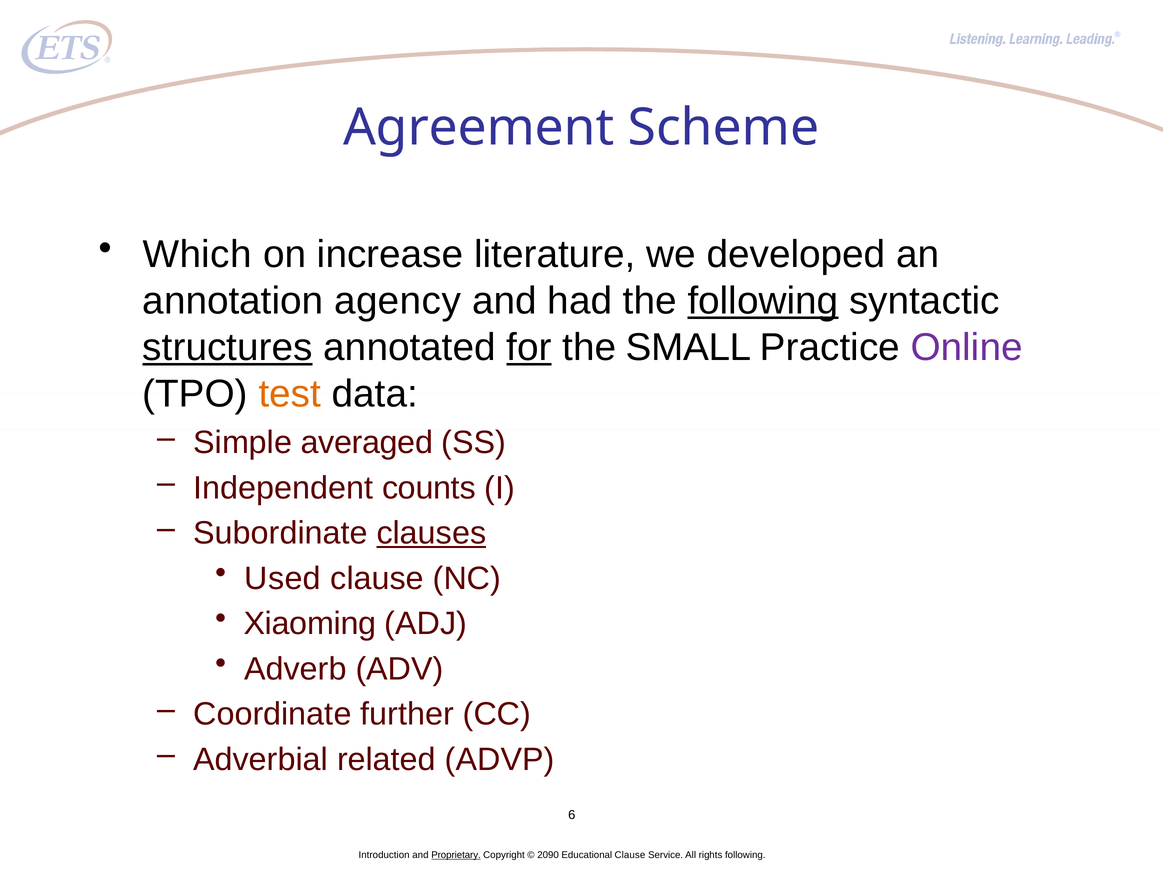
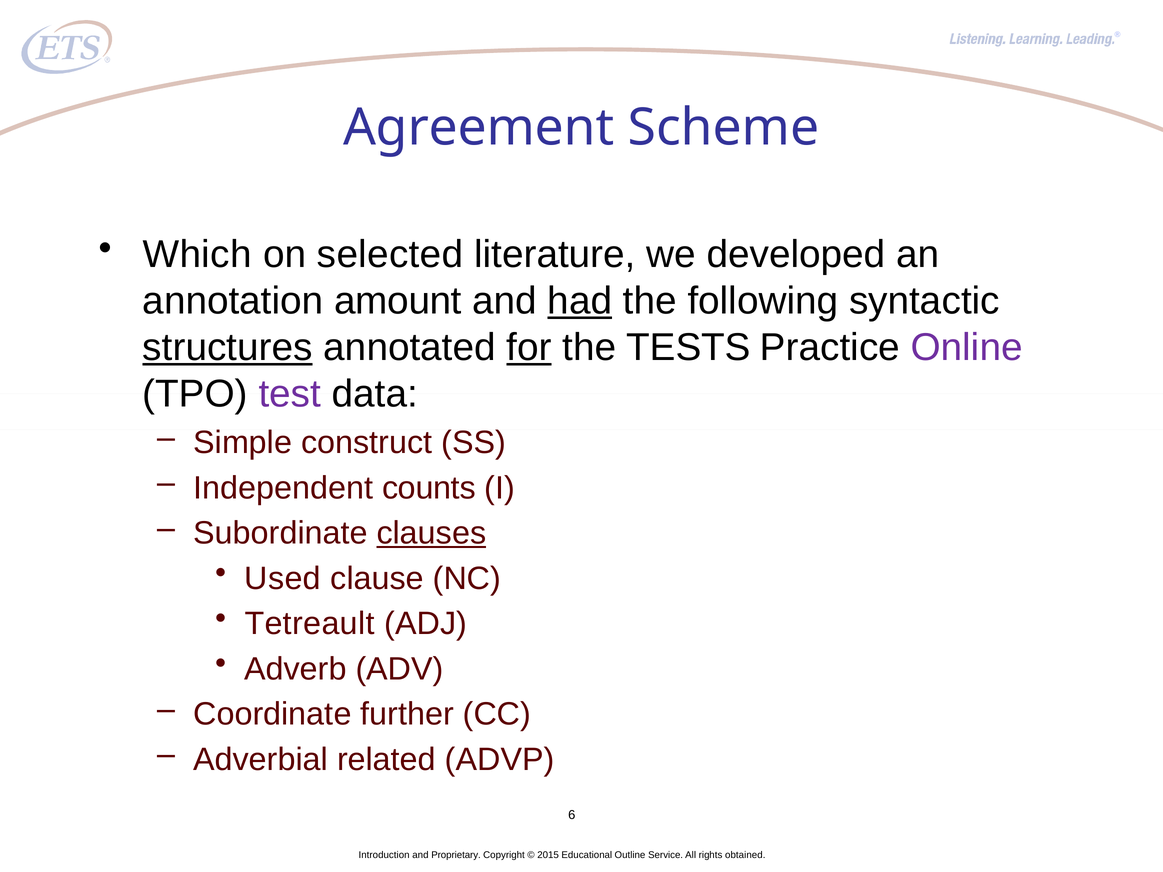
increase: increase -> selected
agency: agency -> amount
had underline: none -> present
following at (763, 301) underline: present -> none
SMALL: SMALL -> TESTS
test colour: orange -> purple
averaged: averaged -> construct
Xiaoming: Xiaoming -> Tetreault
Proprietary underline: present -> none
2090: 2090 -> 2015
Educational Clause: Clause -> Outline
rights following: following -> obtained
